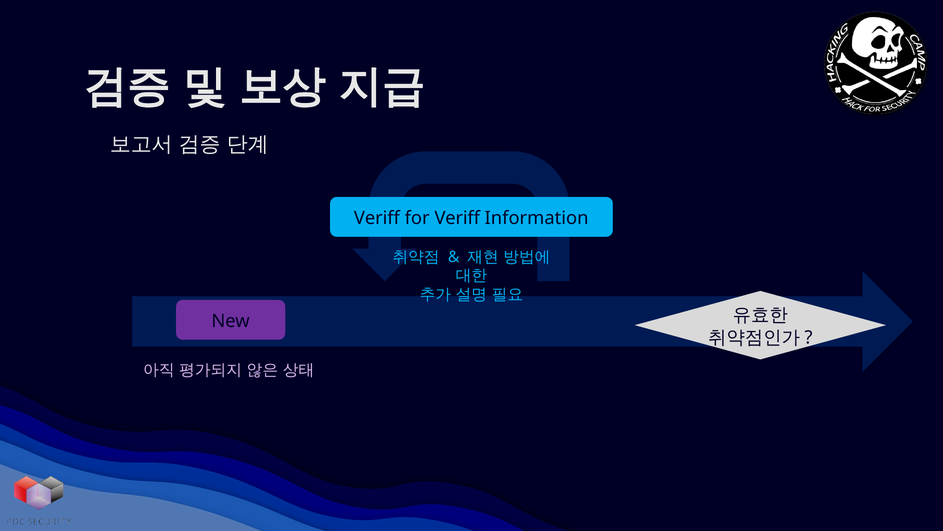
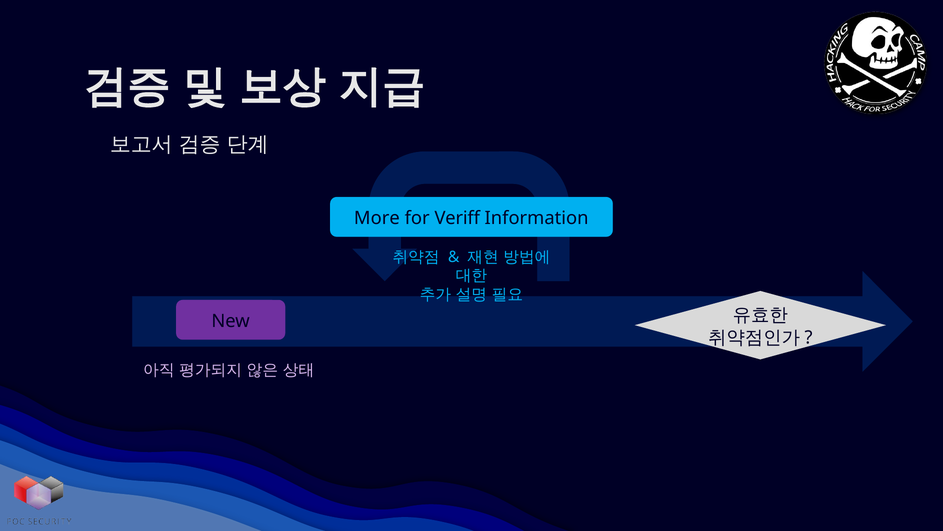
Veriff at (377, 218): Veriff -> More
